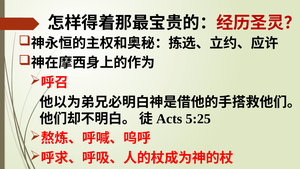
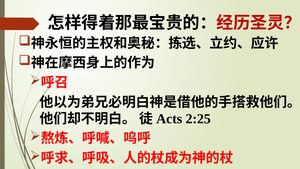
5:25: 5:25 -> 2:25
